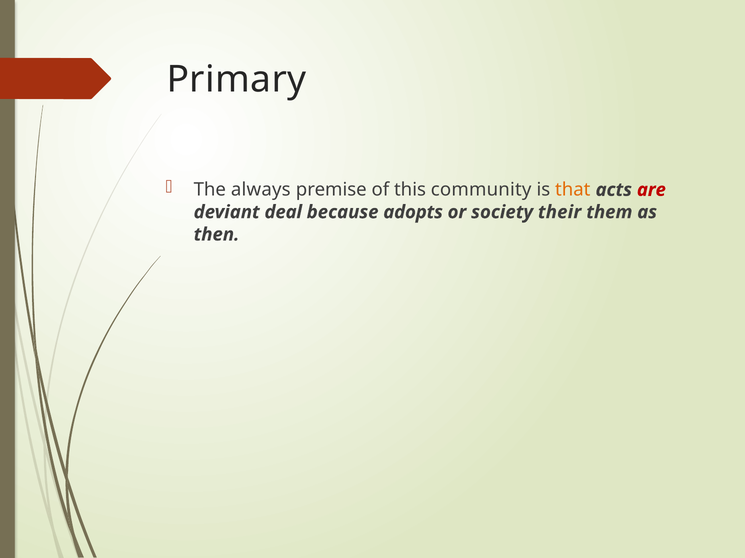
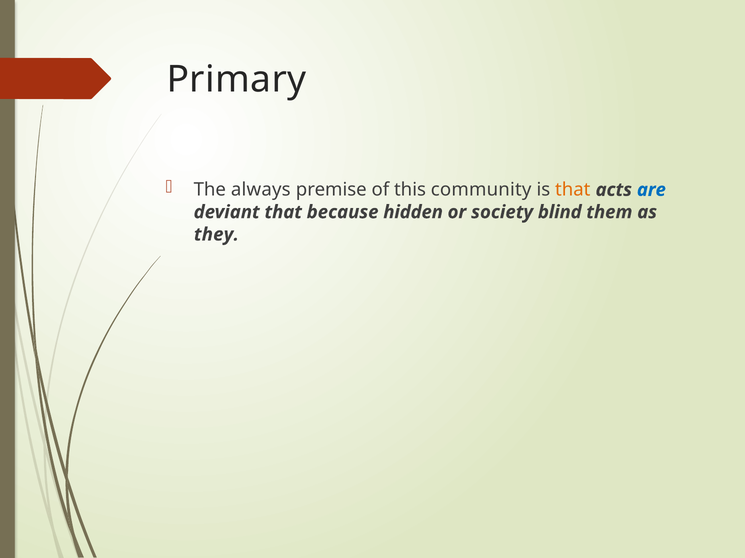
are colour: red -> blue
deviant deal: deal -> that
adopts: adopts -> hidden
their: their -> blind
then: then -> they
